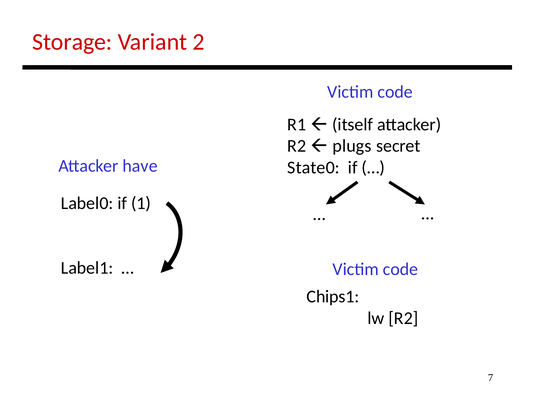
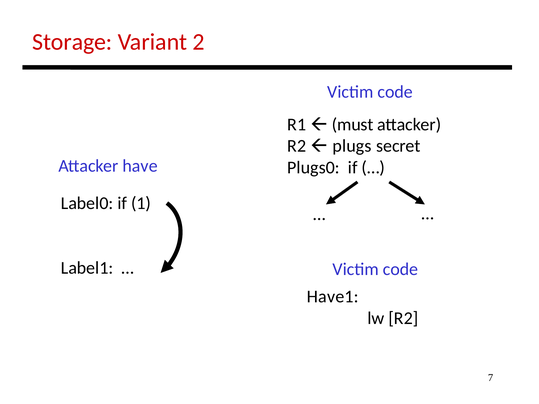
itself: itself -> must
State0: State0 -> Plugs0
Chips1: Chips1 -> Have1
